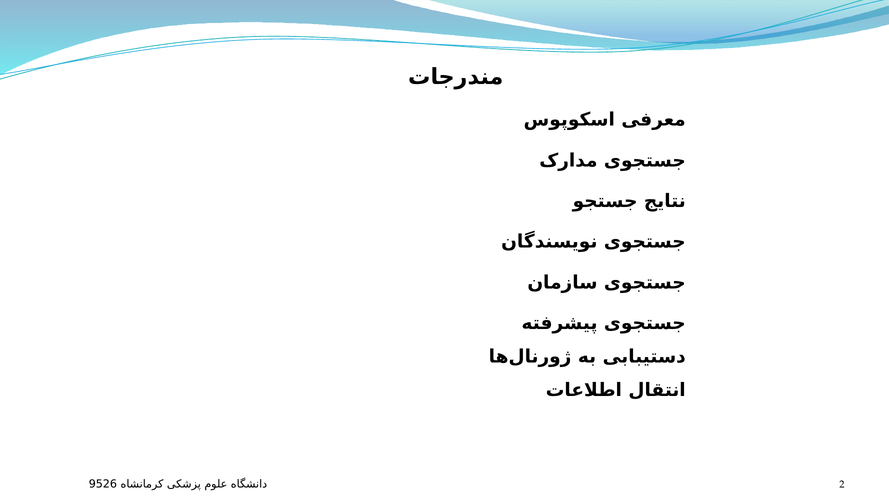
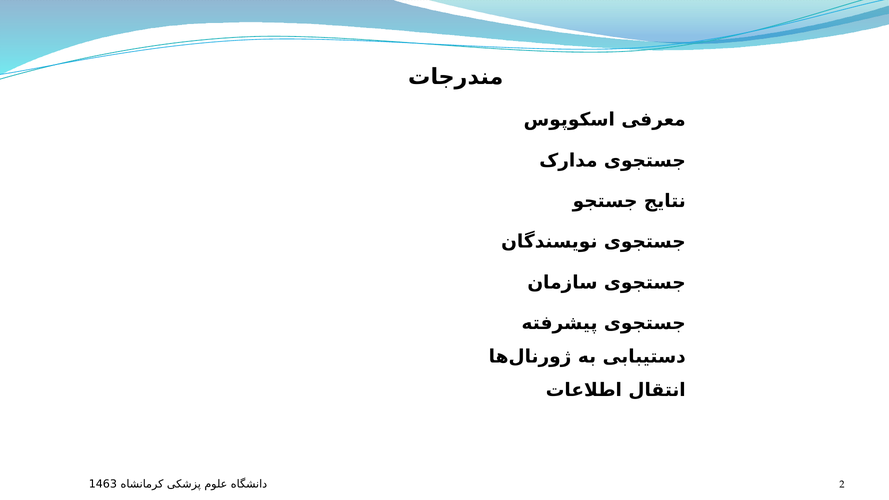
9526: 9526 -> 1463
